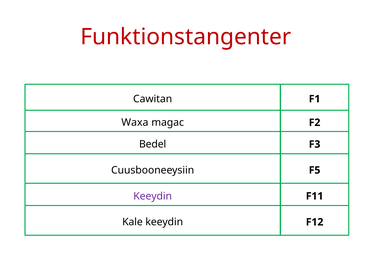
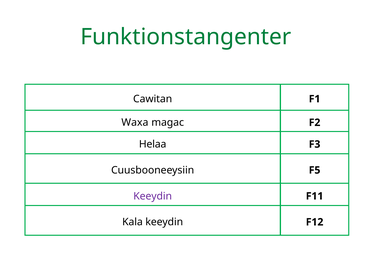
Funktionstangenter colour: red -> green
Bedel: Bedel -> Helaa
Kale: Kale -> Kala
